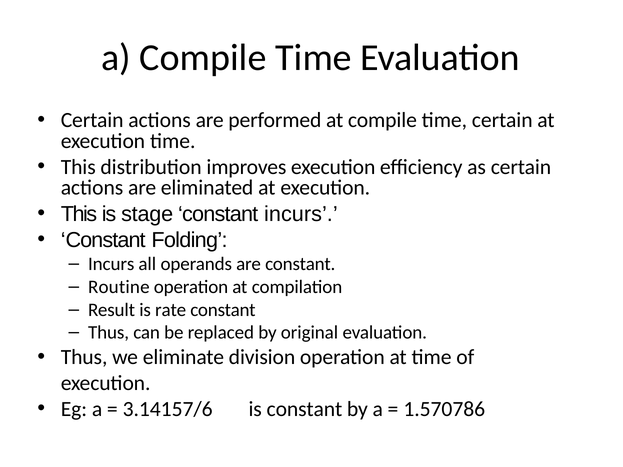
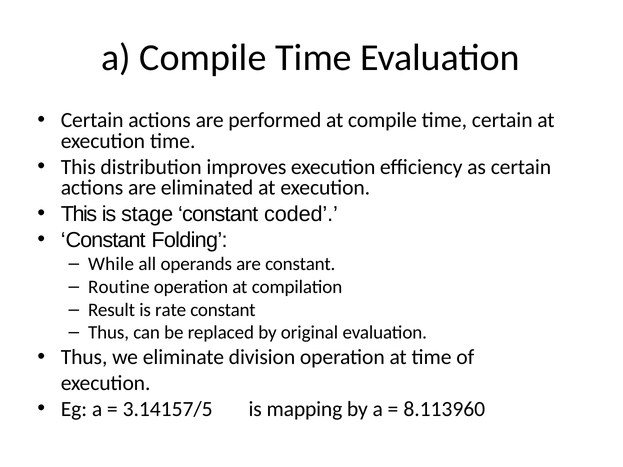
constant incurs: incurs -> coded
Incurs at (111, 264): Incurs -> While
3.14157/6: 3.14157/6 -> 3.14157/5
is constant: constant -> mapping
1.570786: 1.570786 -> 8.113960
